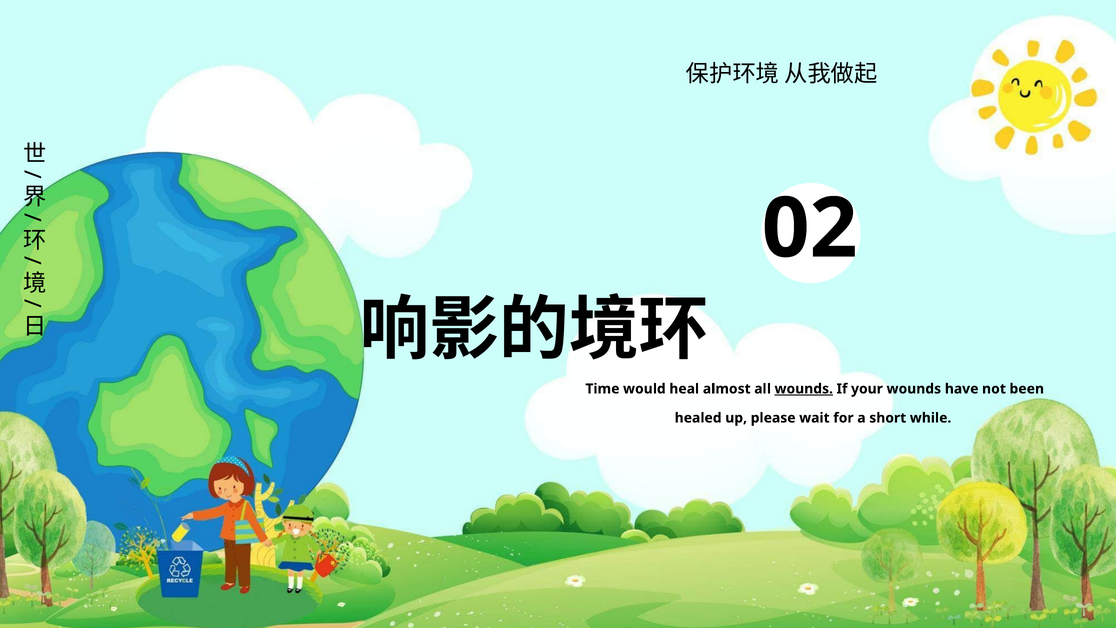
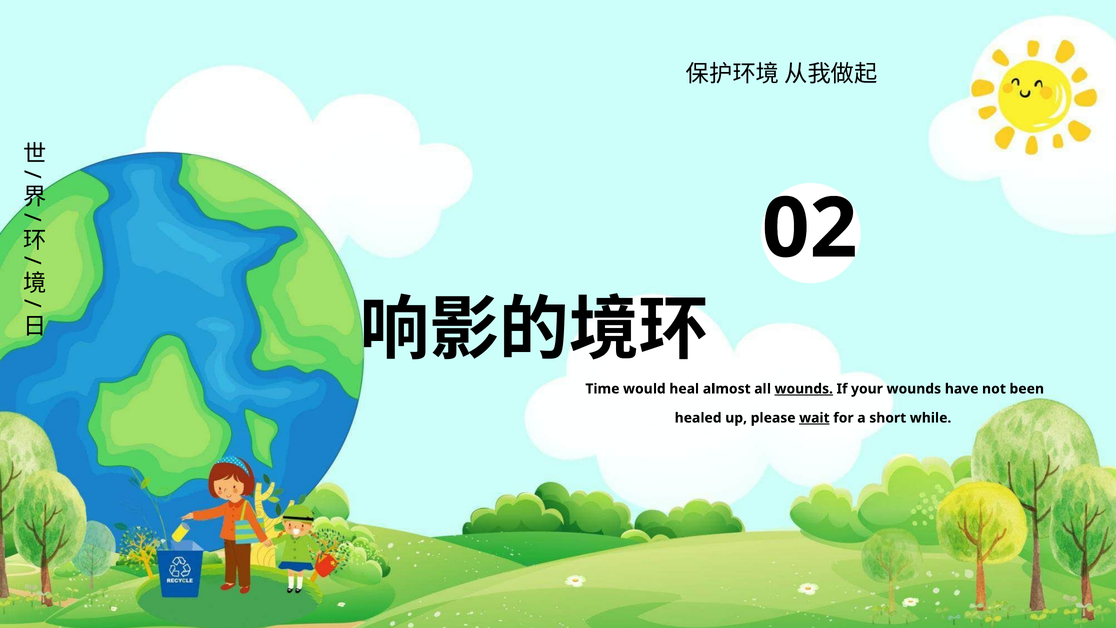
wait underline: none -> present
